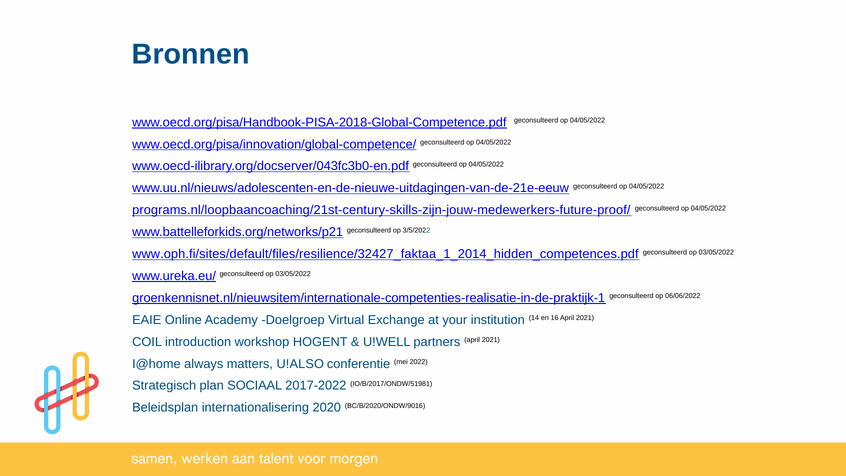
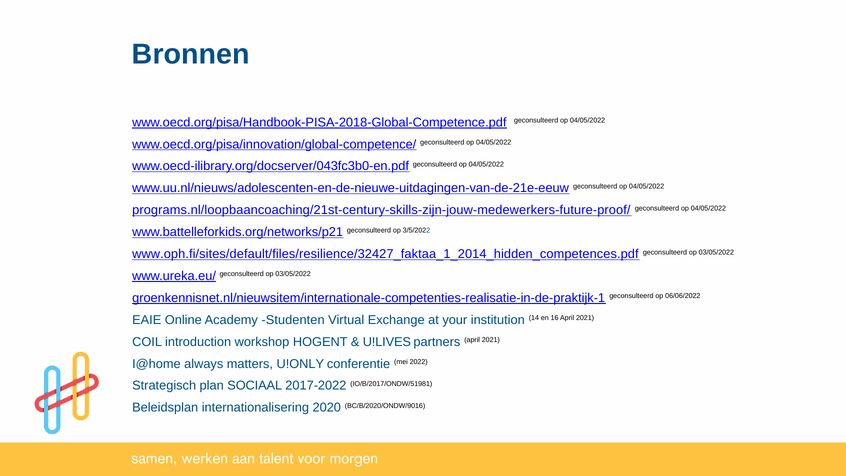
Doelgroep: Doelgroep -> Studenten
U!WELL: U!WELL -> U!LIVES
U!ALSO: U!ALSO -> U!ONLY
